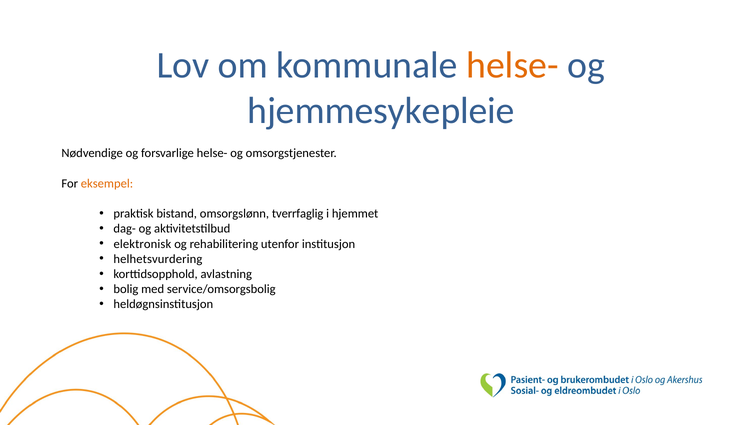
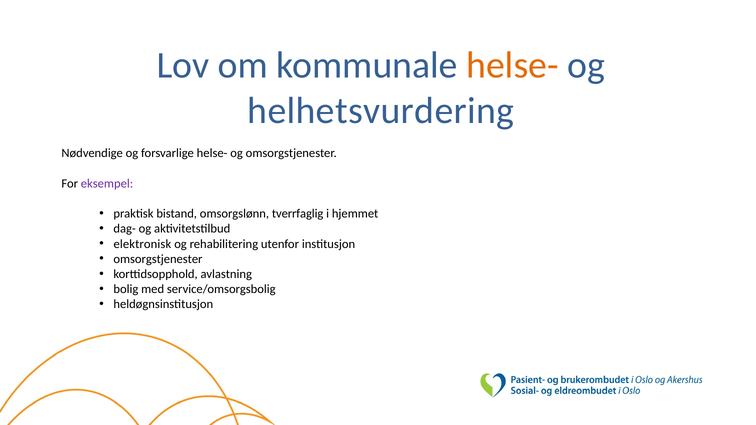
hjemmesykepleie: hjemmesykepleie -> helhetsvurdering
eksempel colour: orange -> purple
helhetsvurdering at (158, 259): helhetsvurdering -> omsorgstjenester
